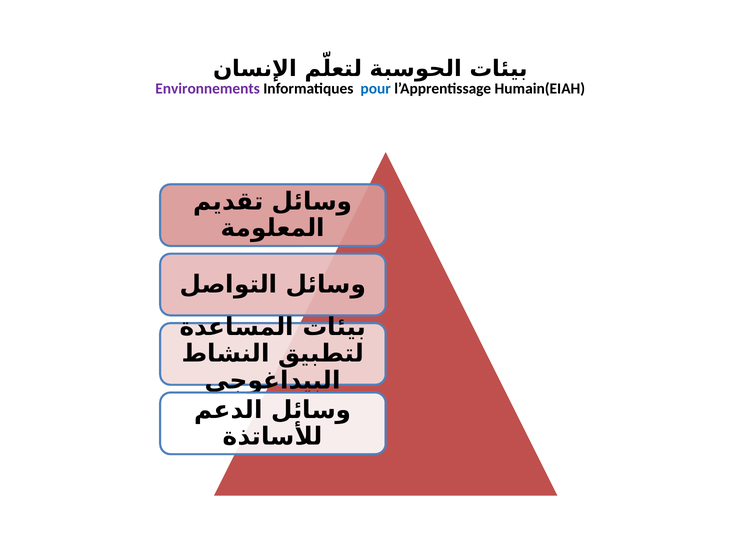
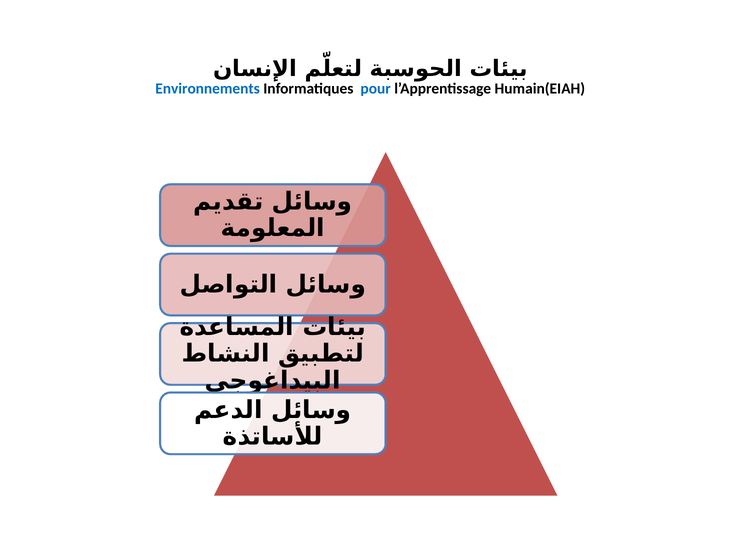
Environnements colour: purple -> blue
